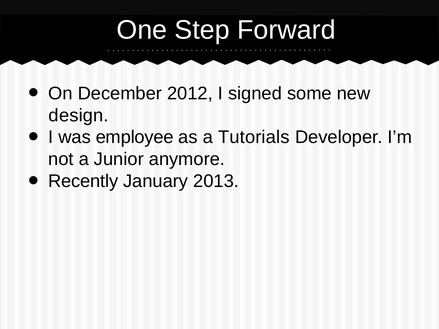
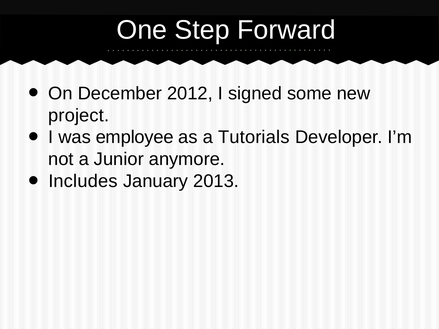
design: design -> project
Recently: Recently -> Includes
